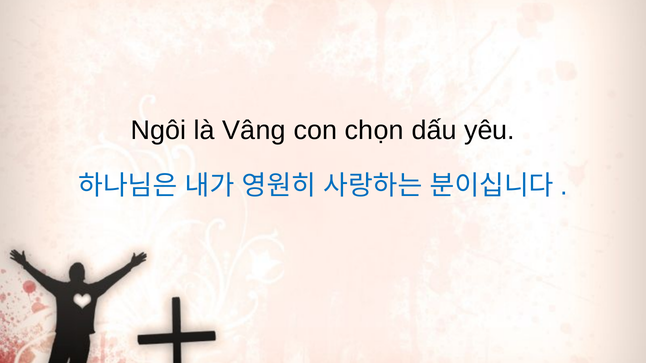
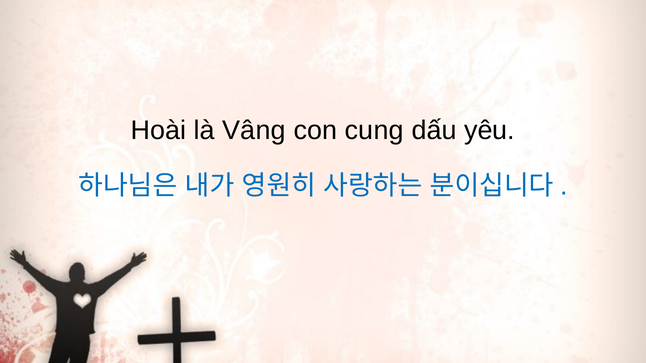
Ngôi: Ngôi -> Hoài
chọn: chọn -> cung
